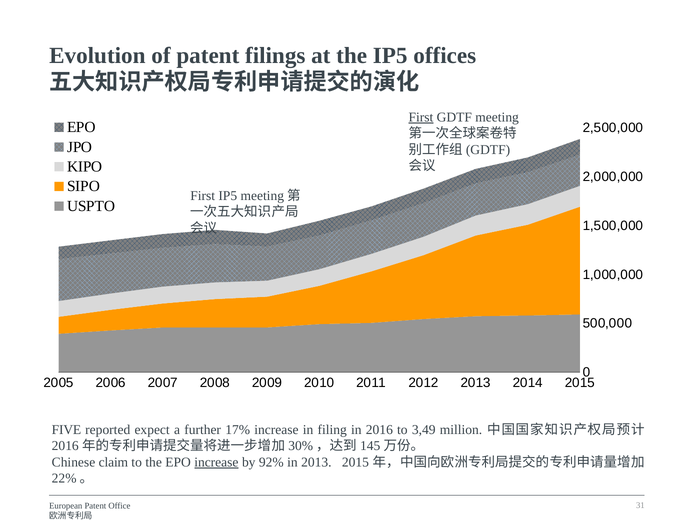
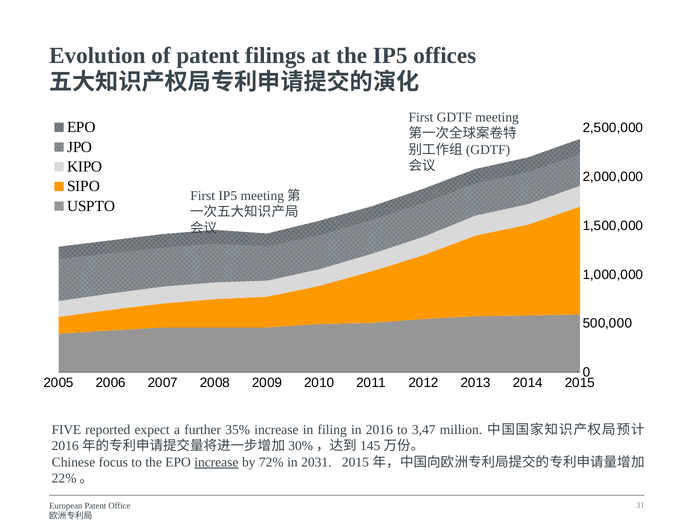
First at (421, 117) underline: present -> none
17%: 17% -> 35%
3,49: 3,49 -> 3,47
claim: claim -> focus
92%: 92% -> 72%
in 2013: 2013 -> 2031
